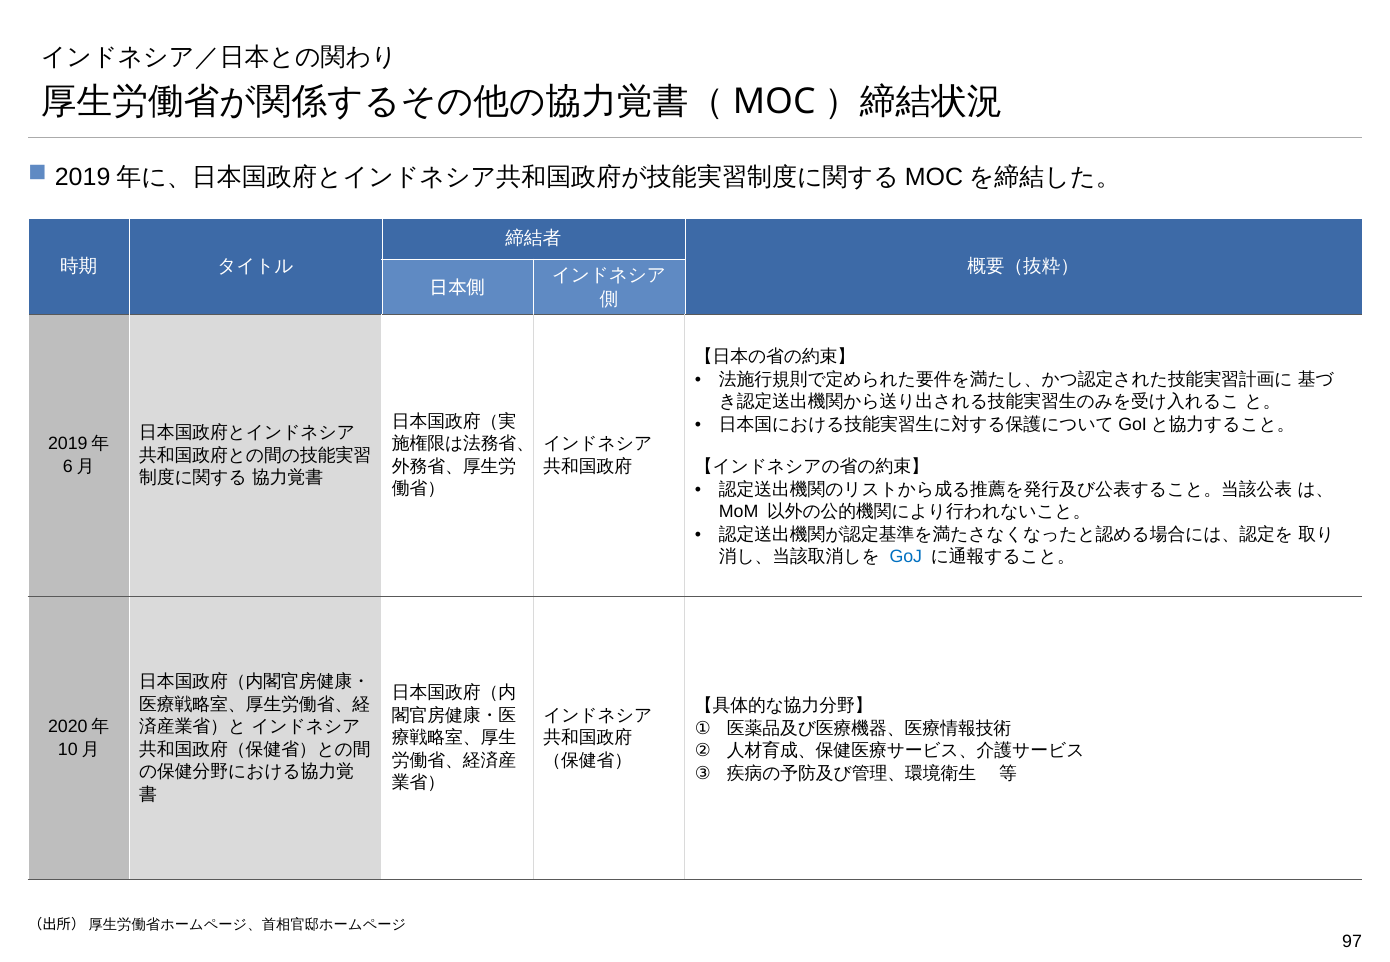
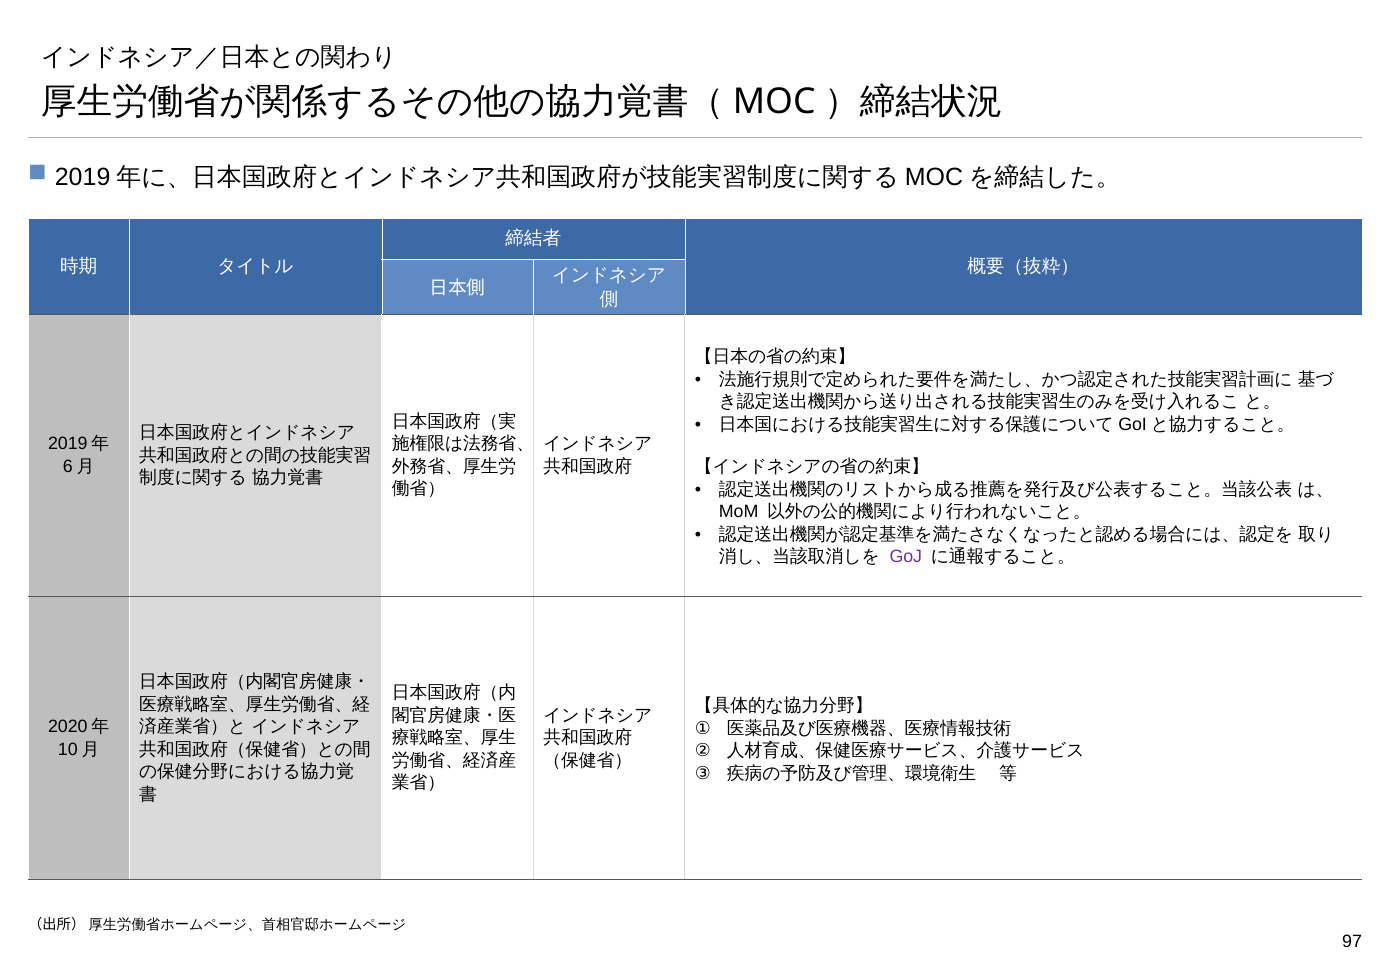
GoJ colour: blue -> purple
